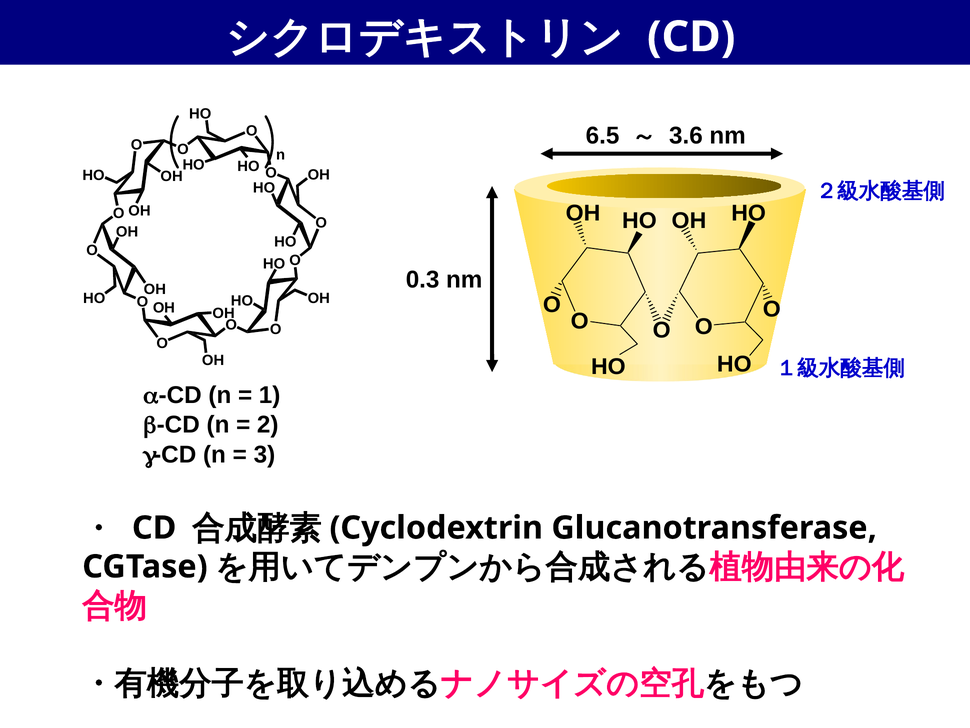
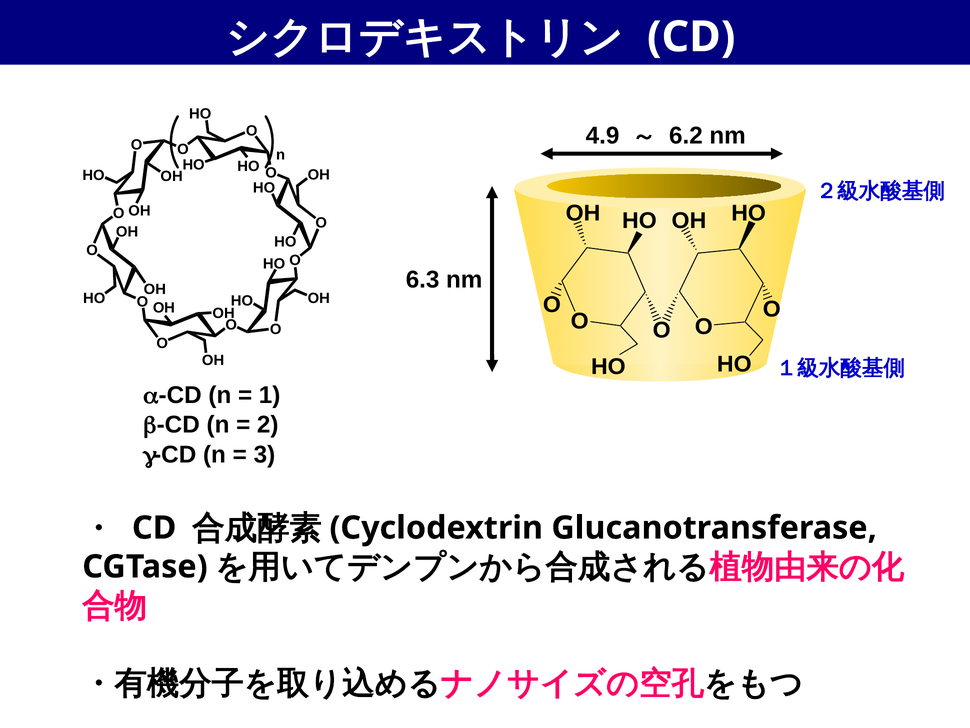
6.5: 6.5 -> 4.9
3.6: 3.6 -> 6.2
0.3: 0.3 -> 6.3
